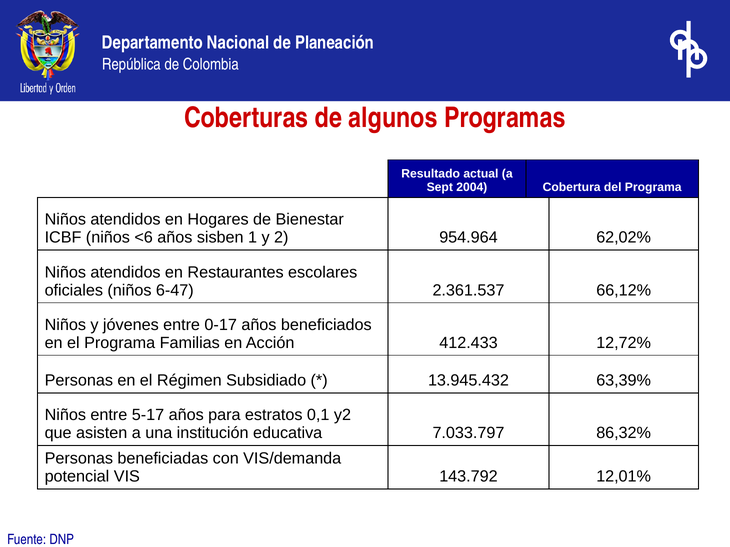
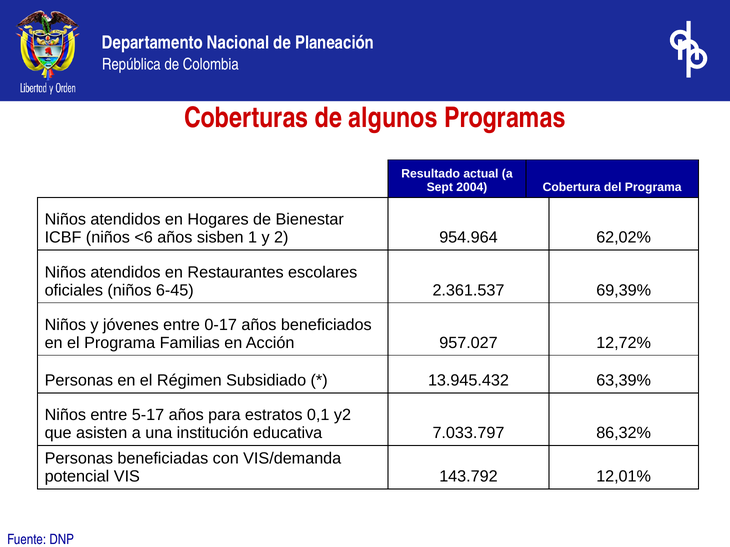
6-47: 6-47 -> 6-45
66,12%: 66,12% -> 69,39%
412.433: 412.433 -> 957.027
